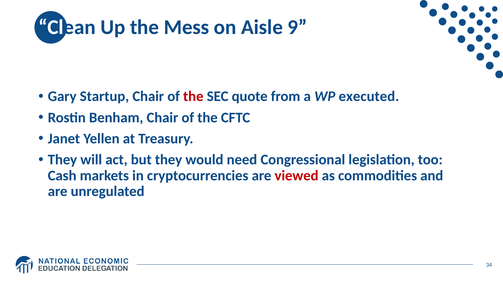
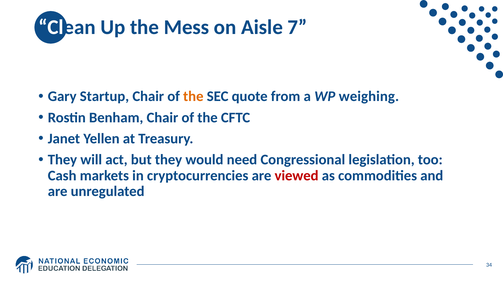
9: 9 -> 7
the at (193, 96) colour: red -> orange
executed: executed -> weighing
